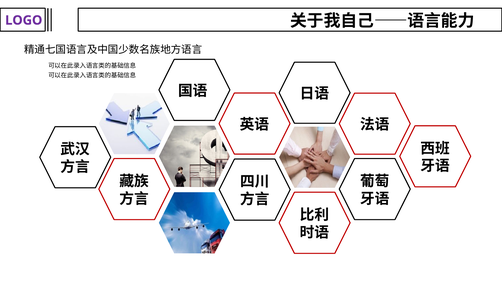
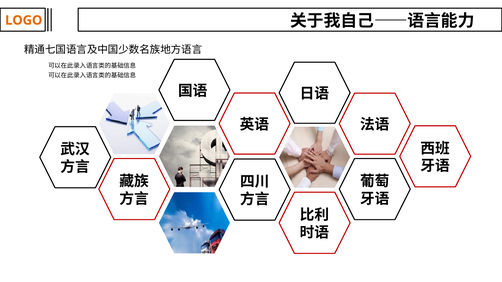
LOGO colour: purple -> orange
